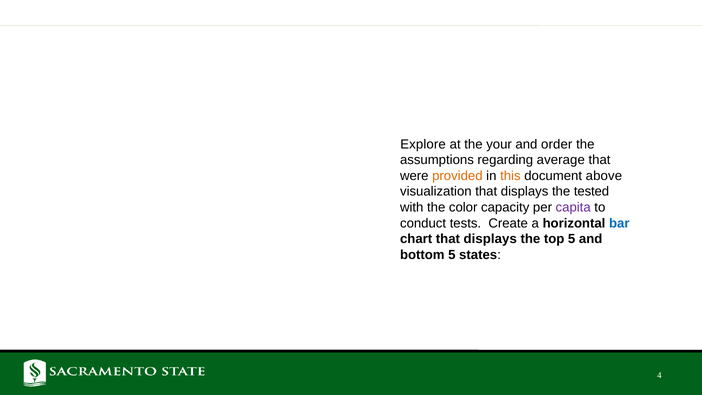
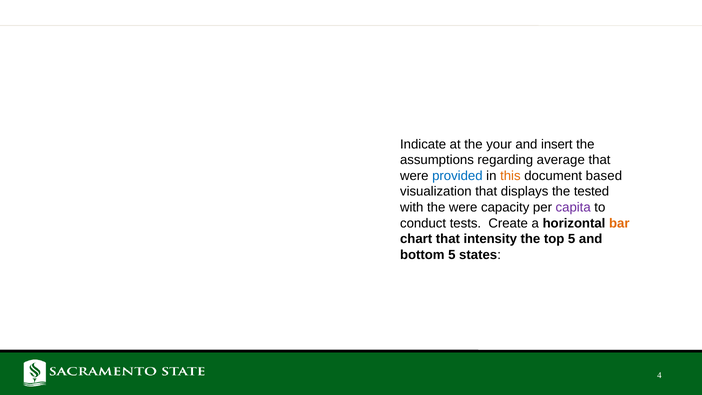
Explore: Explore -> Indicate
order: order -> insert
provided colour: orange -> blue
above: above -> based
the color: color -> were
bar colour: blue -> orange
chart that displays: displays -> intensity
